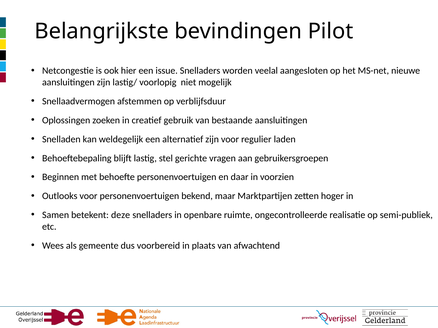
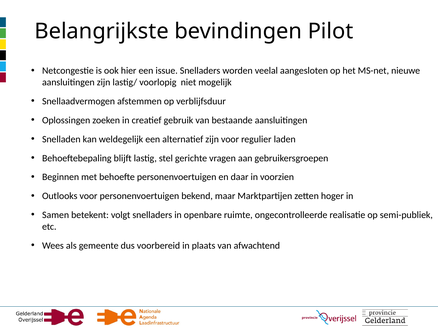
deze: deze -> volgt
